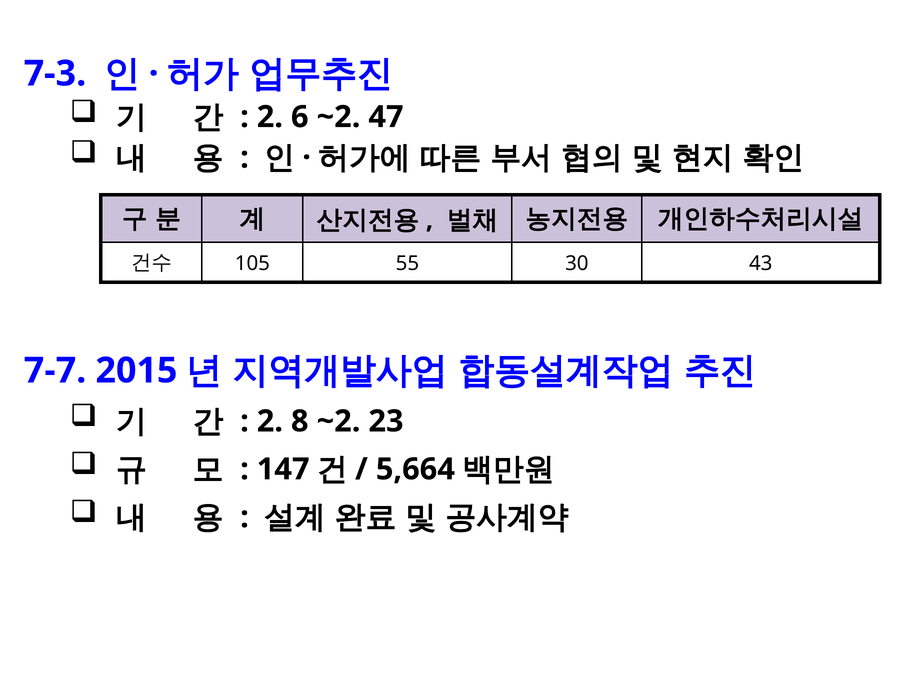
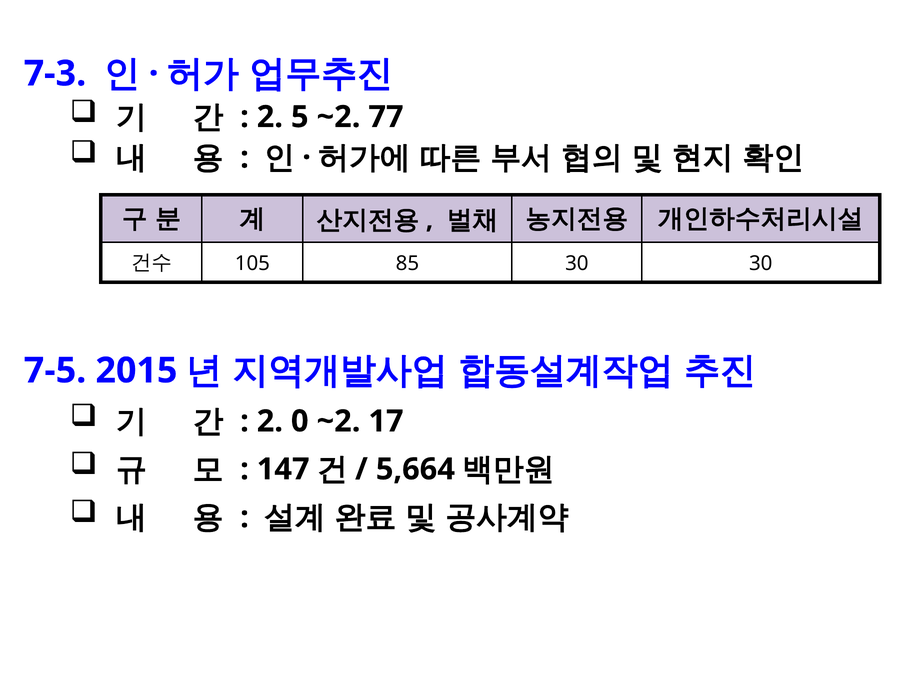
6: 6 -> 5
47: 47 -> 77
55: 55 -> 85
30 43: 43 -> 30
7-7: 7-7 -> 7-5
8: 8 -> 0
23: 23 -> 17
